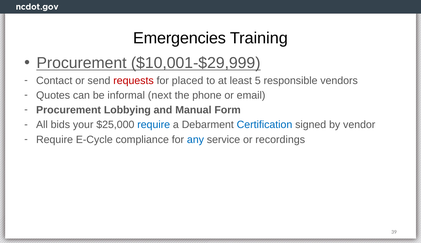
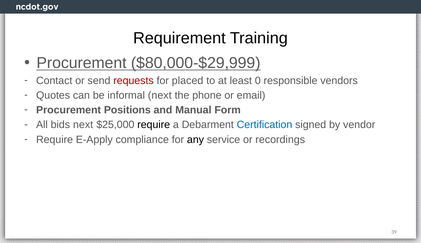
Emergencies: Emergencies -> Requirement
$10,001-$29,999: $10,001-$29,999 -> $80,000-$29,999
5: 5 -> 0
Lobbying: Lobbying -> Positions
bids your: your -> next
require at (154, 125) colour: blue -> black
E-Cycle: E-Cycle -> E-Apply
any colour: blue -> black
